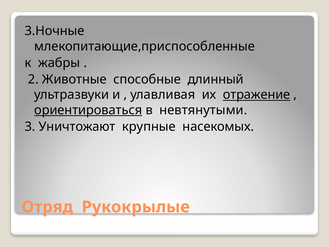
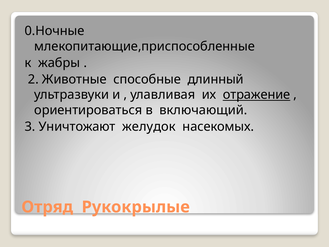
3.Ночные: 3.Ночные -> 0.Ночные
ориентироваться underline: present -> none
невтянутыми: невтянутыми -> включающий
крупные: крупные -> желудок
